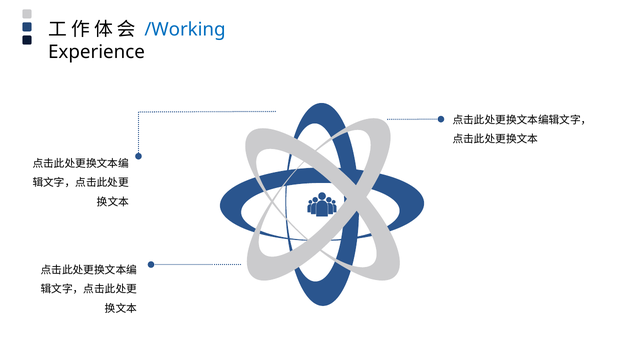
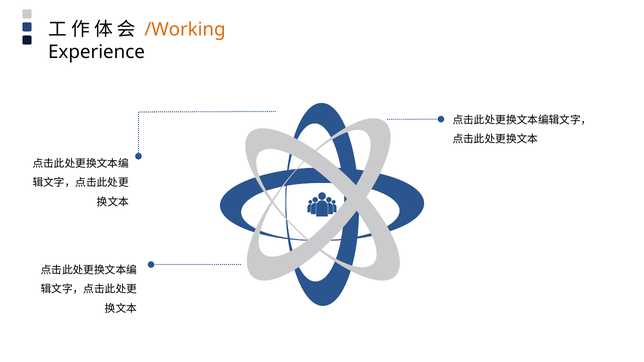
/Working colour: blue -> orange
